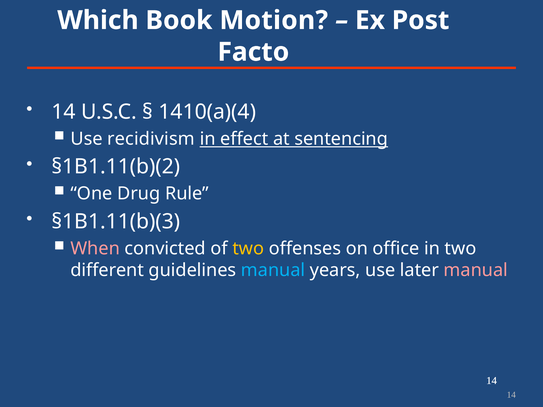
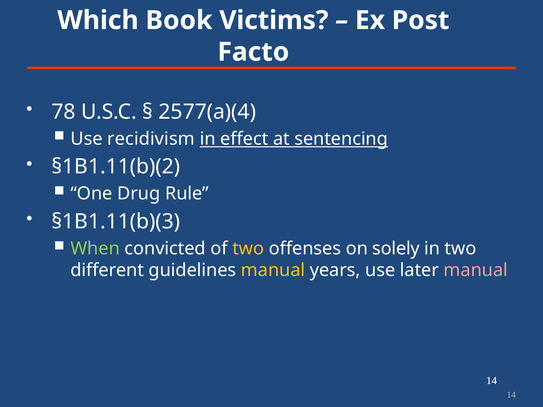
Motion: Motion -> Victims
14 at (64, 112): 14 -> 78
1410(a)(4: 1410(a)(4 -> 2577(a)(4
When colour: pink -> light green
office: office -> solely
manual at (273, 270) colour: light blue -> yellow
